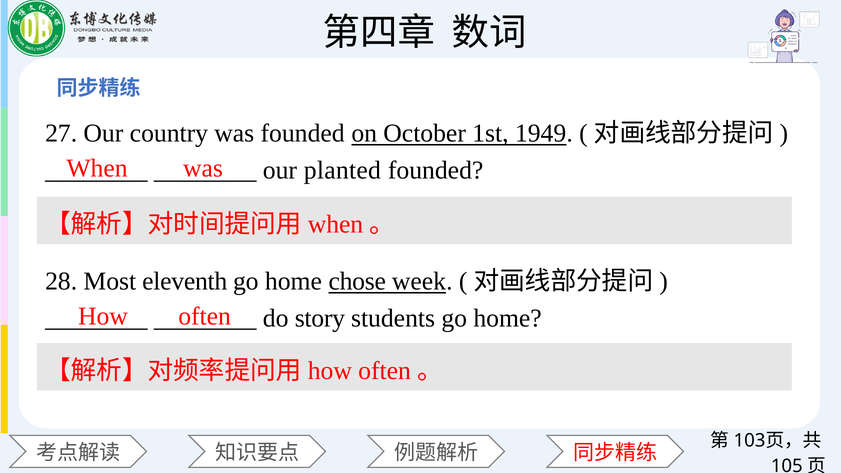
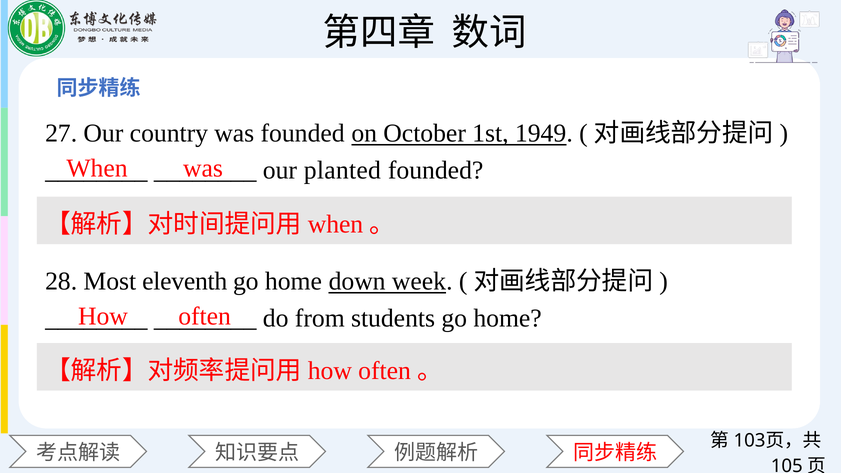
chose: chose -> down
story: story -> from
